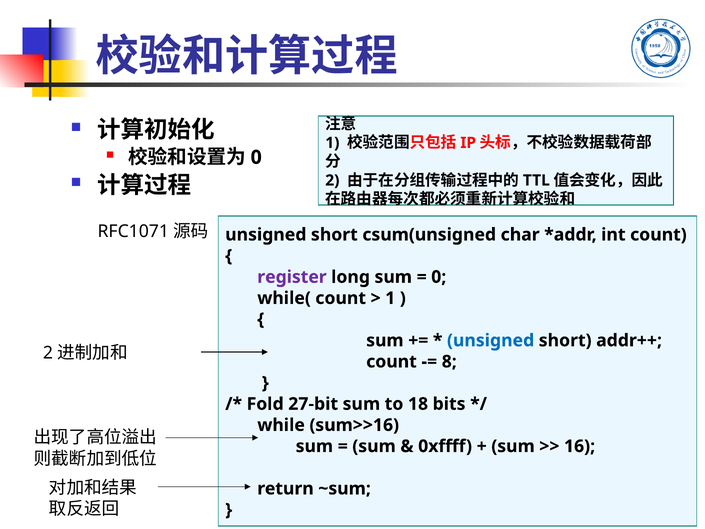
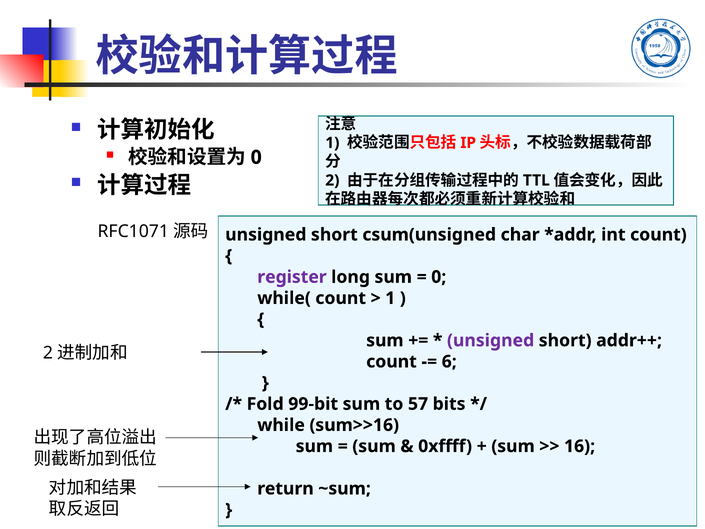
unsigned at (491, 340) colour: blue -> purple
8: 8 -> 6
27-bit: 27-bit -> 99-bit
18: 18 -> 57
